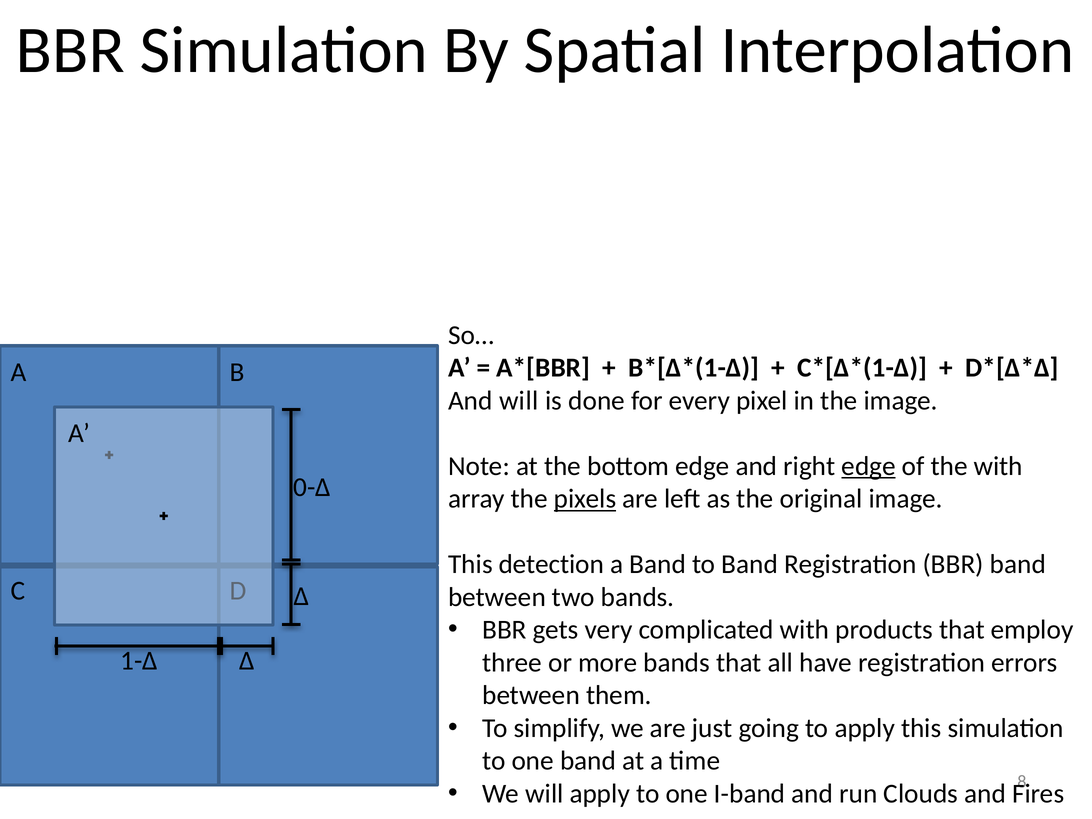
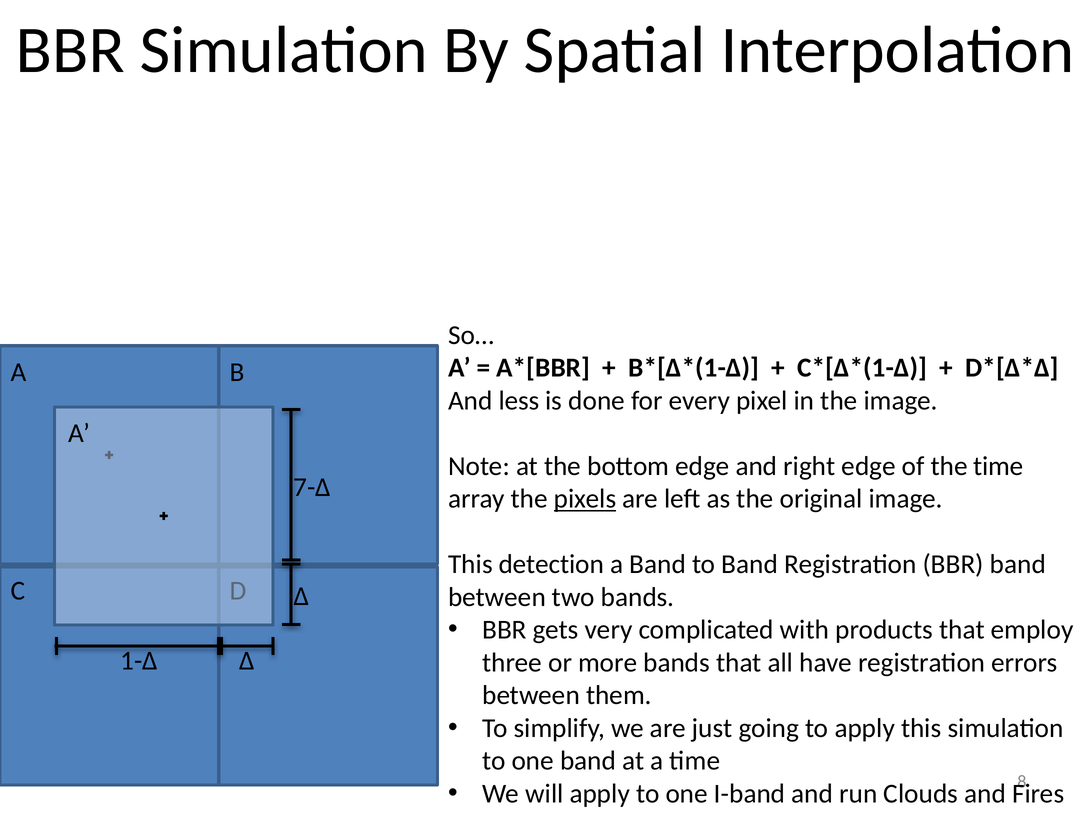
And will: will -> less
edge at (869, 466) underline: present -> none
the with: with -> time
0-Δ: 0-Δ -> 7-Δ
